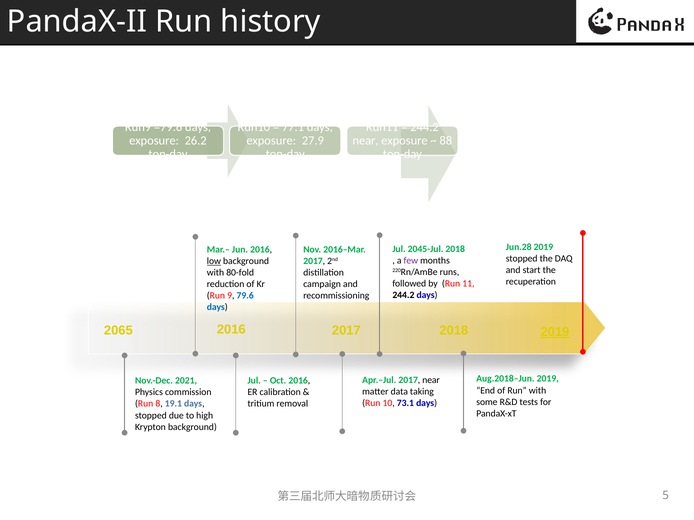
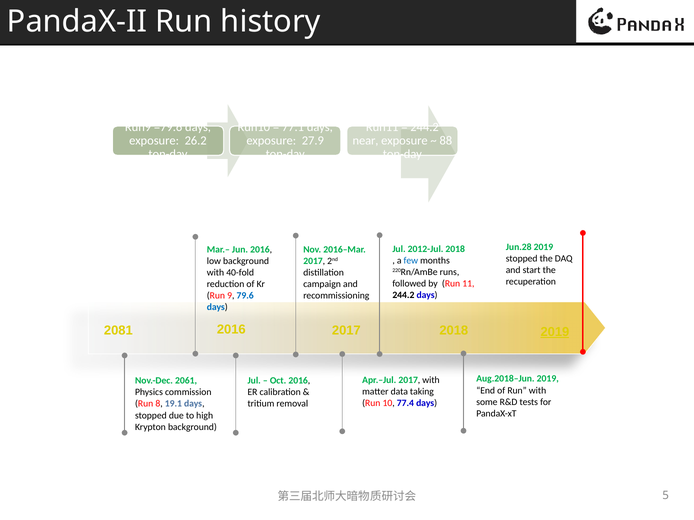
2045-Jul: 2045-Jul -> 2012-Jul
few colour: purple -> blue
low underline: present -> none
80-fold: 80-fold -> 40-fold
2065: 2065 -> 2081
2017 near: near -> with
2021: 2021 -> 2061
73.1: 73.1 -> 77.4
